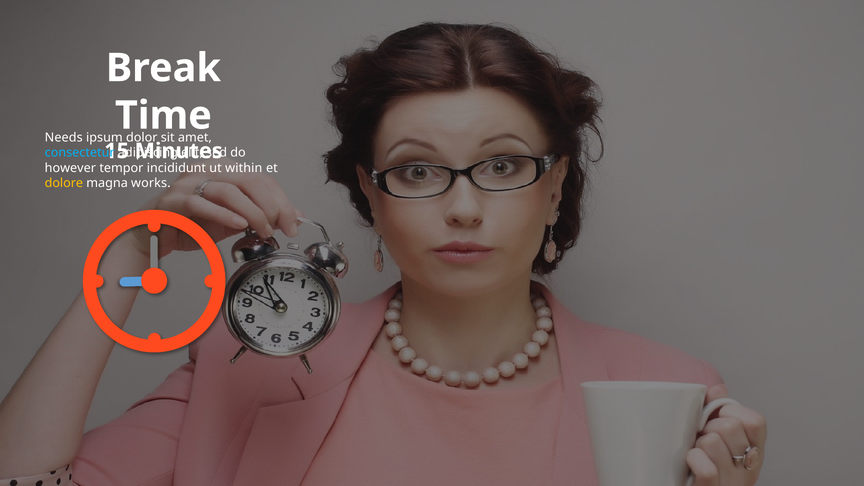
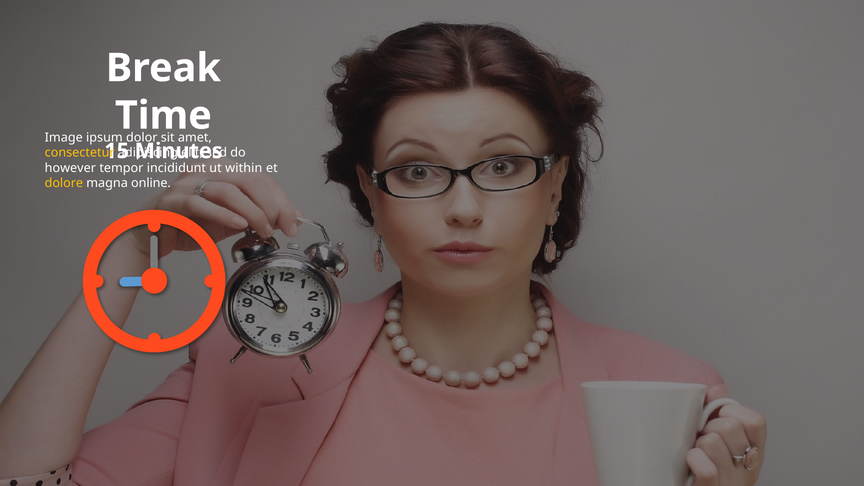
Needs: Needs -> Image
consectetur colour: light blue -> yellow
works: works -> online
